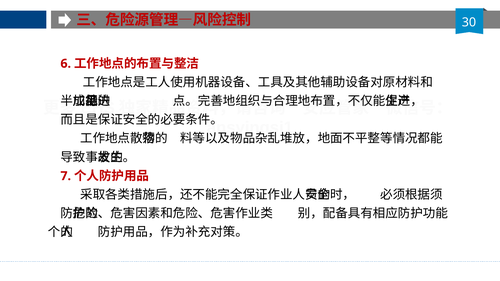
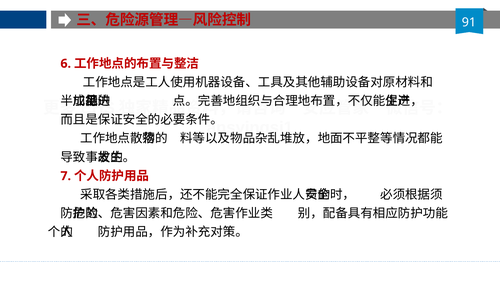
30: 30 -> 91
